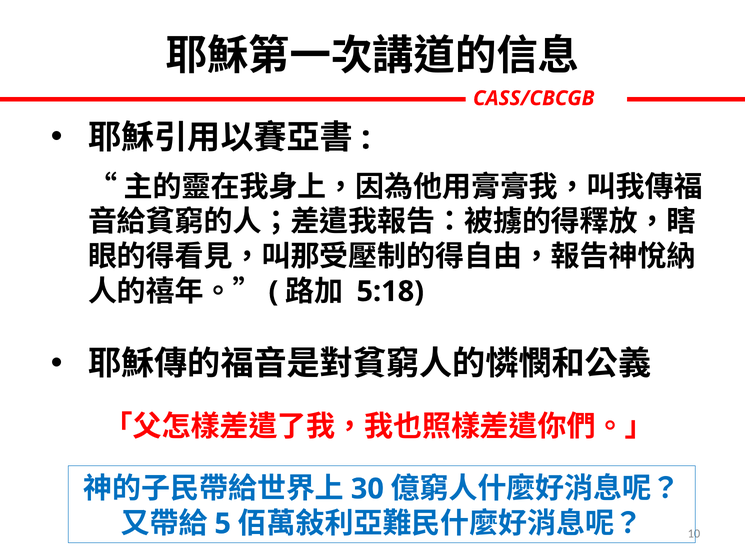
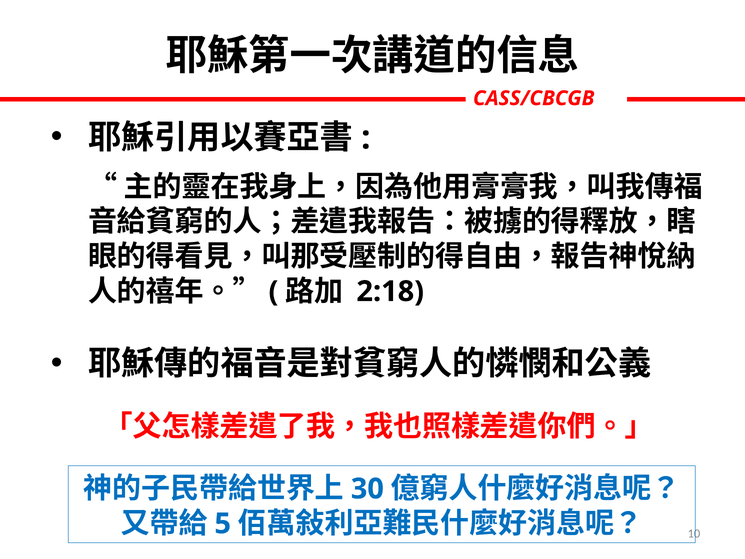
5:18: 5:18 -> 2:18
